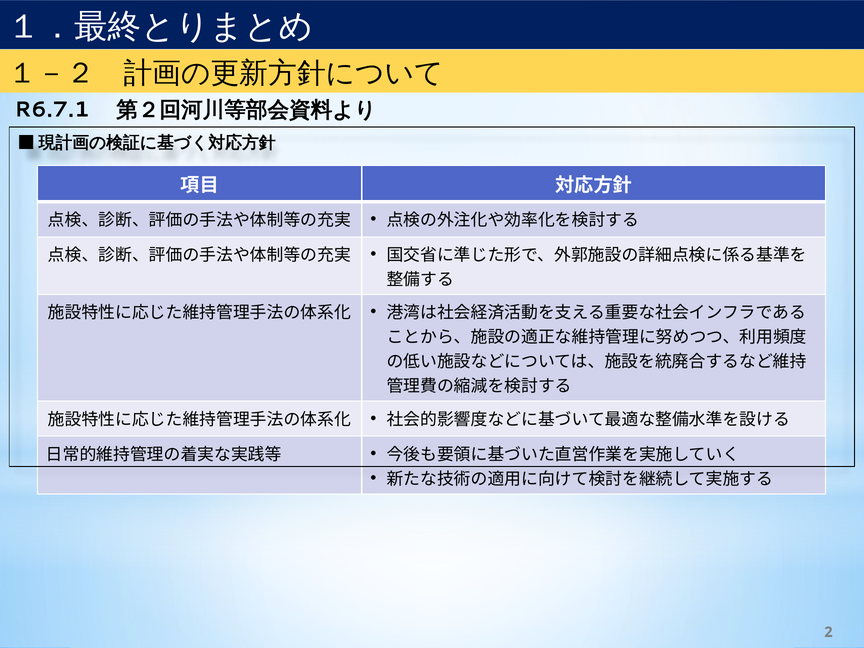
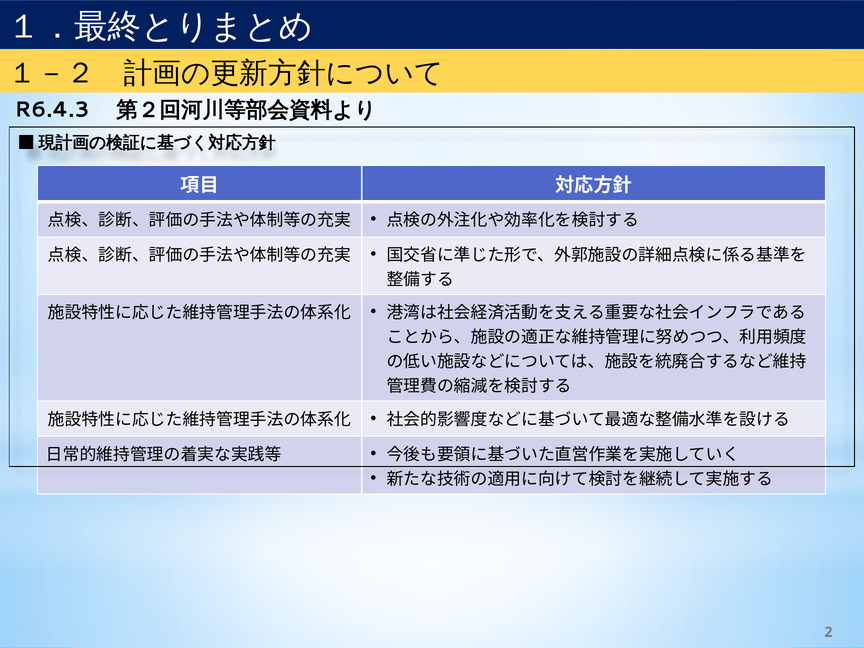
R6.7.1: R6.7.1 -> R6.4.3
